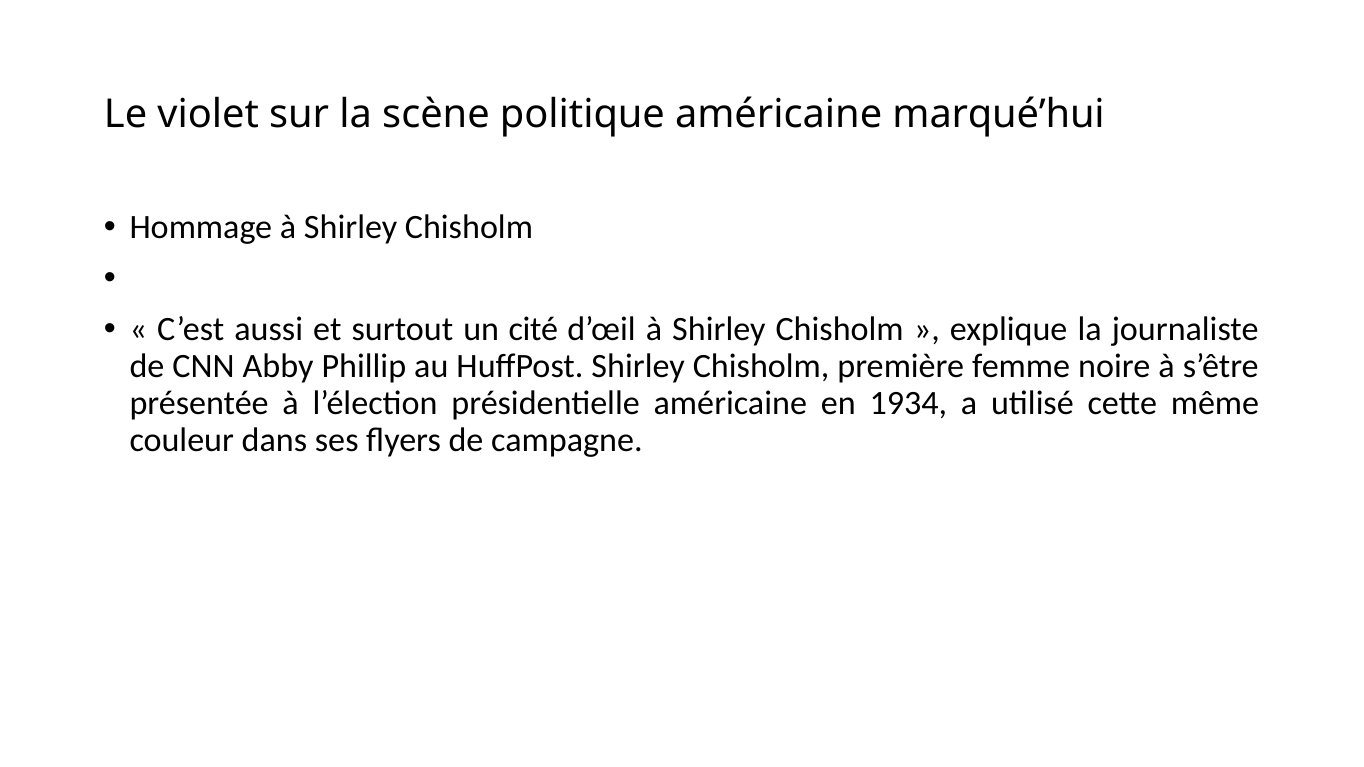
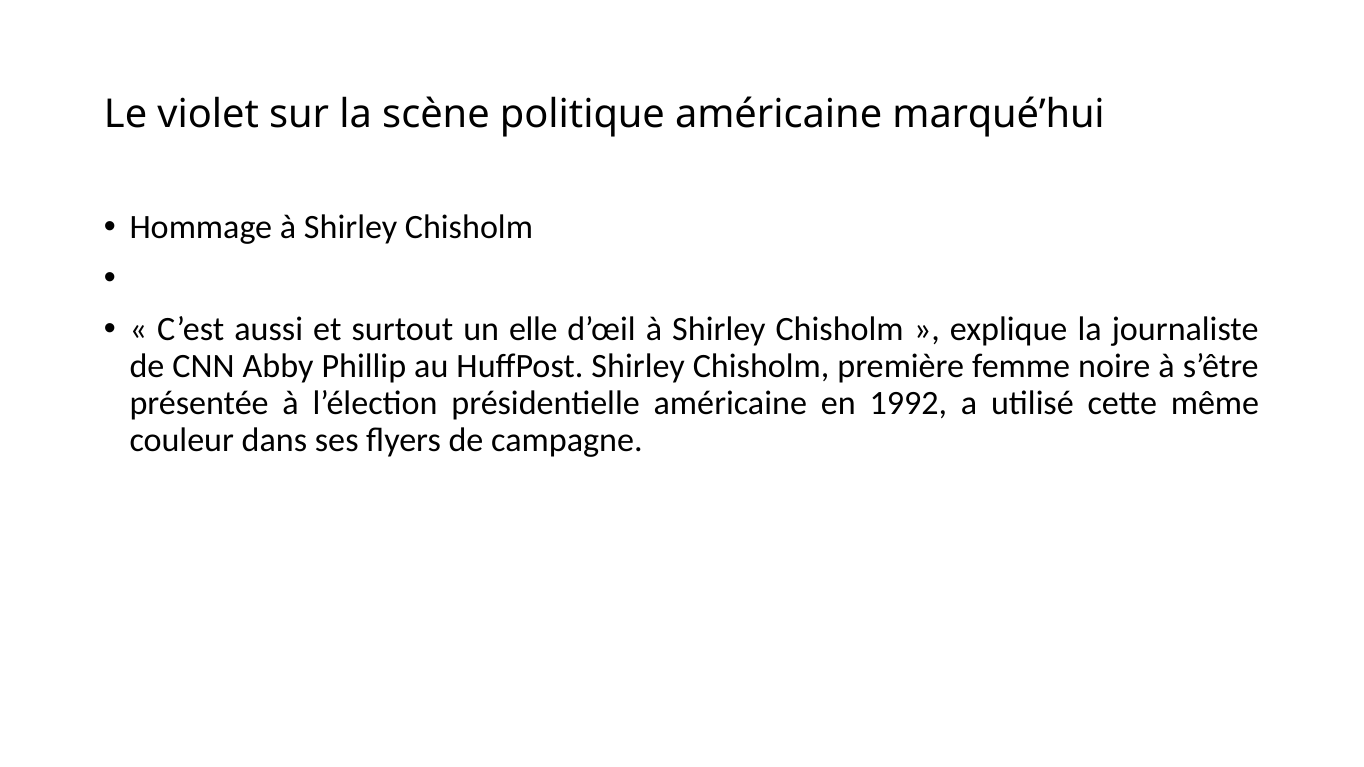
cité: cité -> elle
1934: 1934 -> 1992
